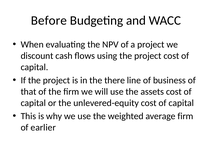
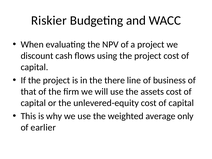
Before: Before -> Riskier
average firm: firm -> only
